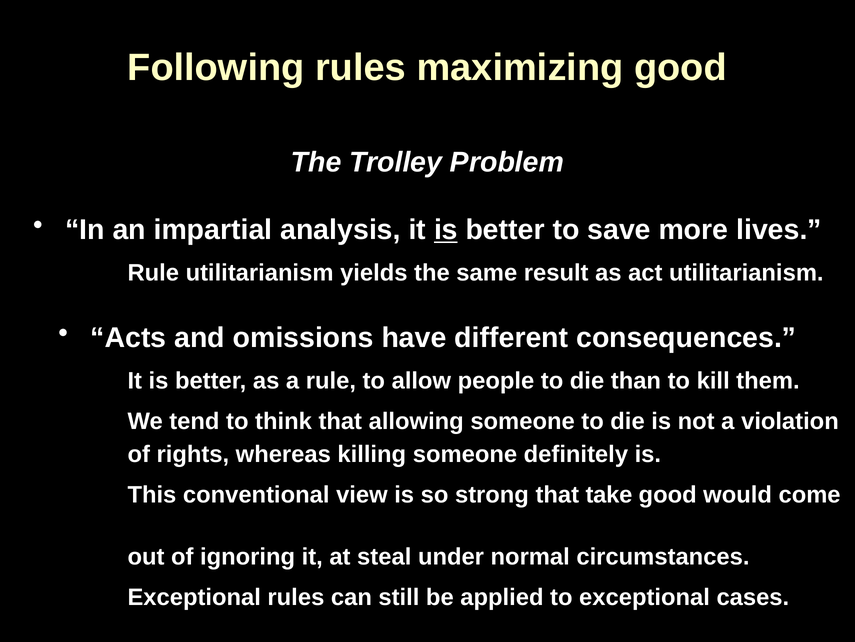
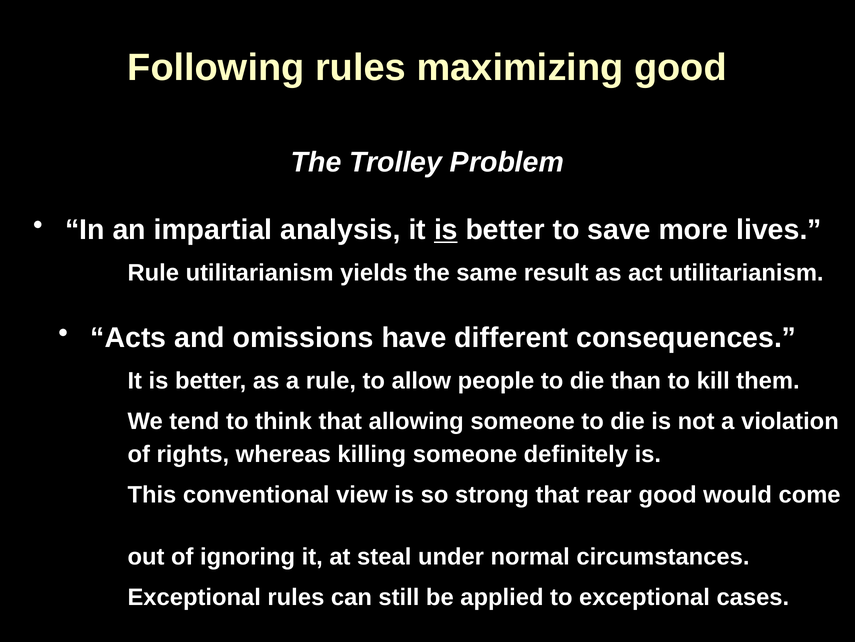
take: take -> rear
